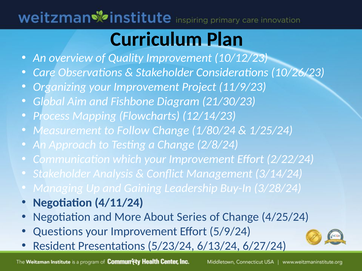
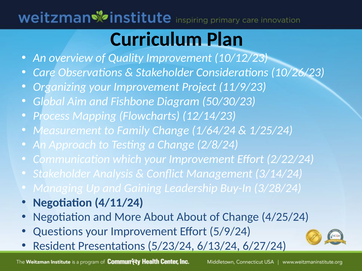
21/30/23: 21/30/23 -> 50/30/23
Follow: Follow -> Family
1/80/24: 1/80/24 -> 1/64/24
About Series: Series -> About
